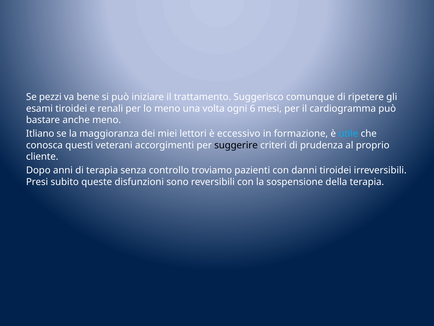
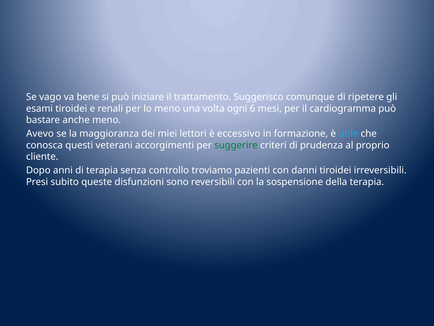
pezzi: pezzi -> vago
Itliano: Itliano -> Avevo
suggerire colour: black -> green
